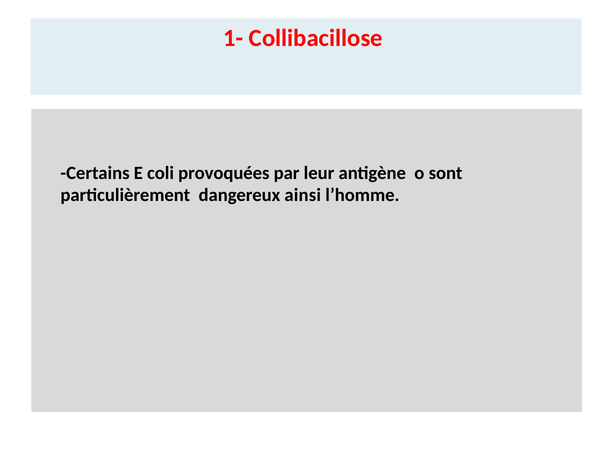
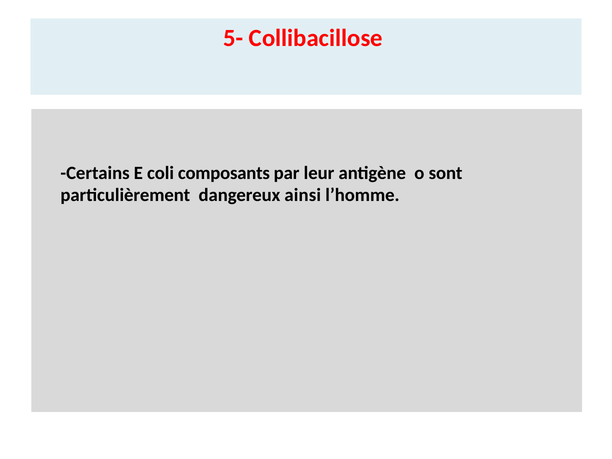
1-: 1- -> 5-
provoquées: provoquées -> composants
